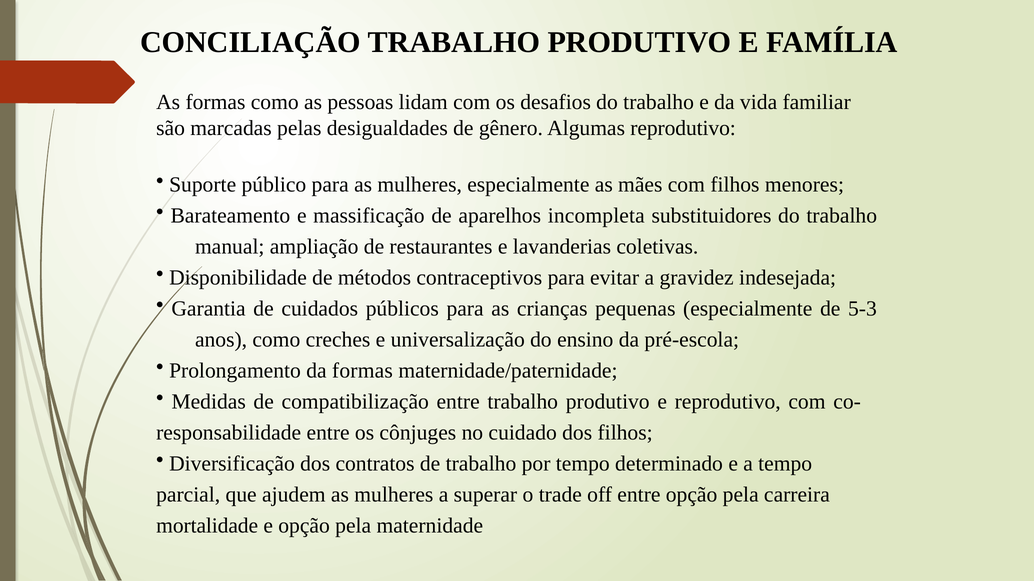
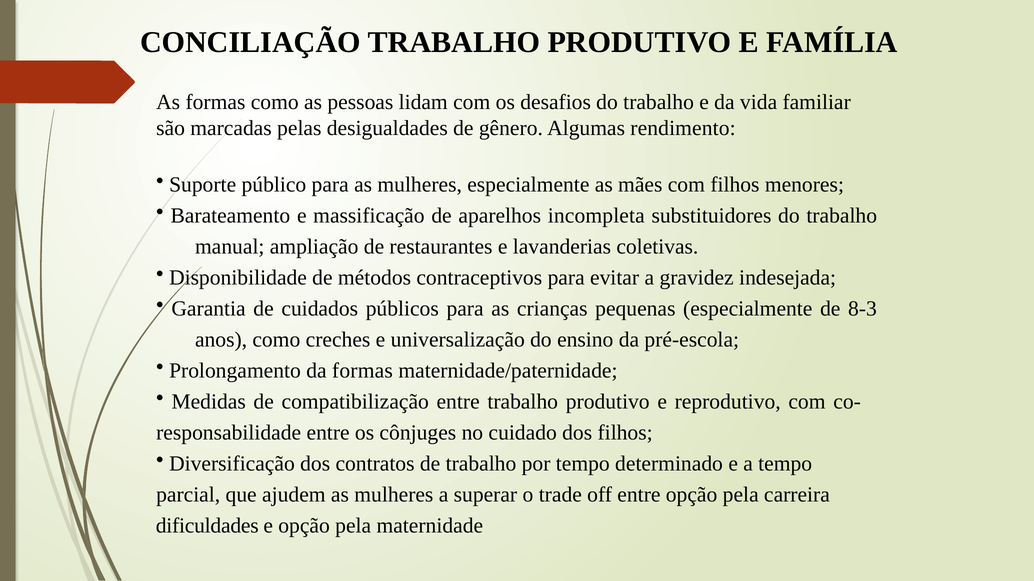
Algumas reprodutivo: reprodutivo -> rendimento
5-3: 5-3 -> 8-3
mortalidade: mortalidade -> dificuldades
